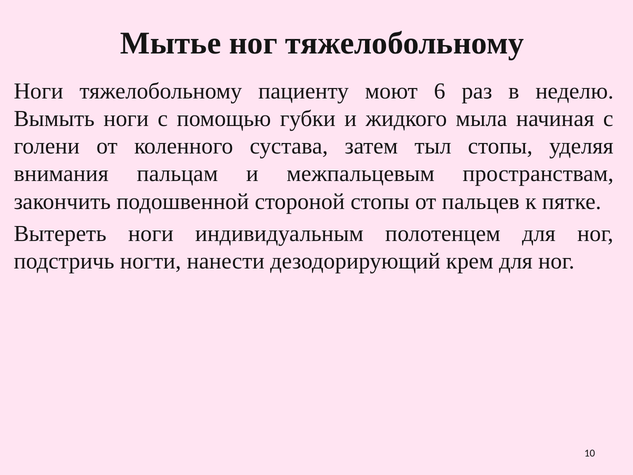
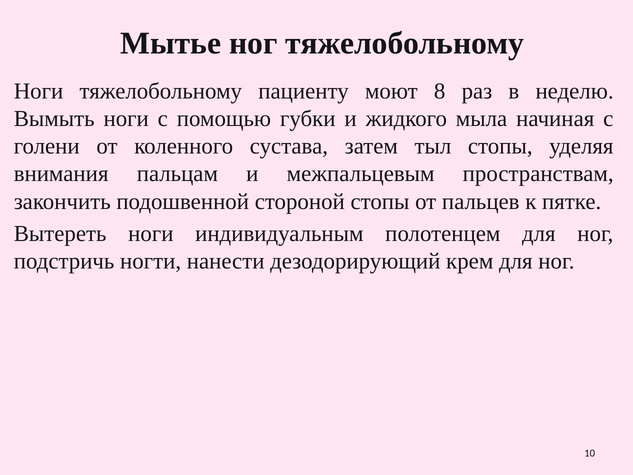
6: 6 -> 8
